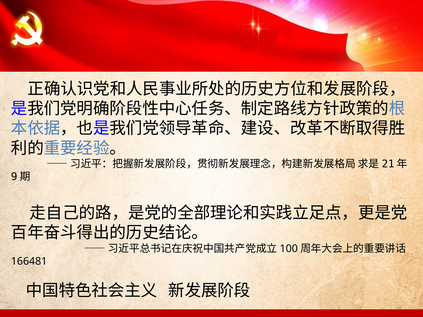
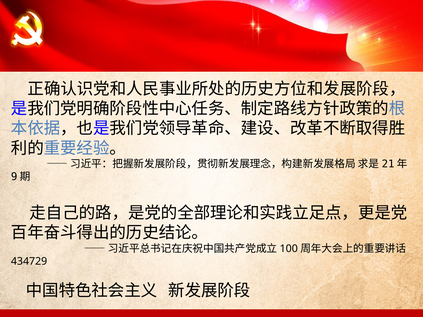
166481: 166481 -> 434729
